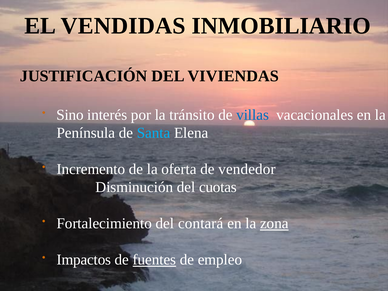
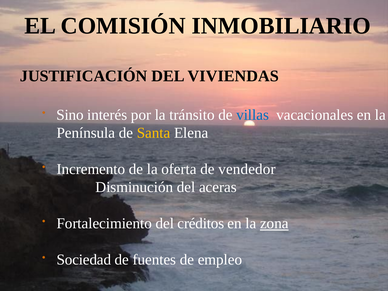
VENDIDAS: VENDIDAS -> COMISIÓN
Santa colour: light blue -> yellow
cuotas: cuotas -> aceras
contará: contará -> créditos
Impactos: Impactos -> Sociedad
fuentes underline: present -> none
